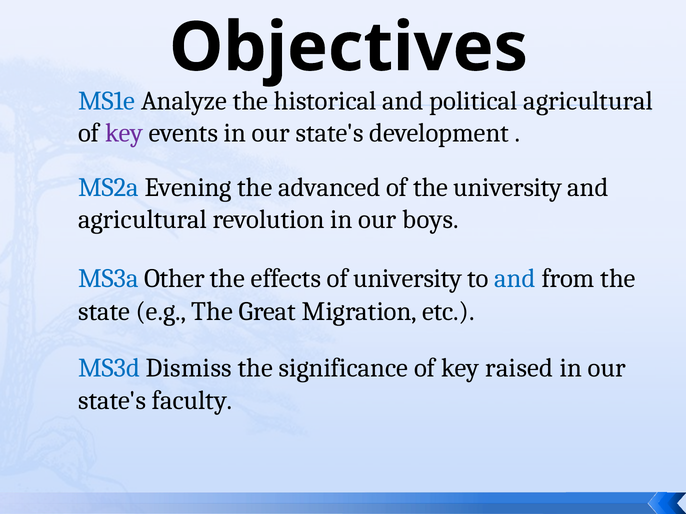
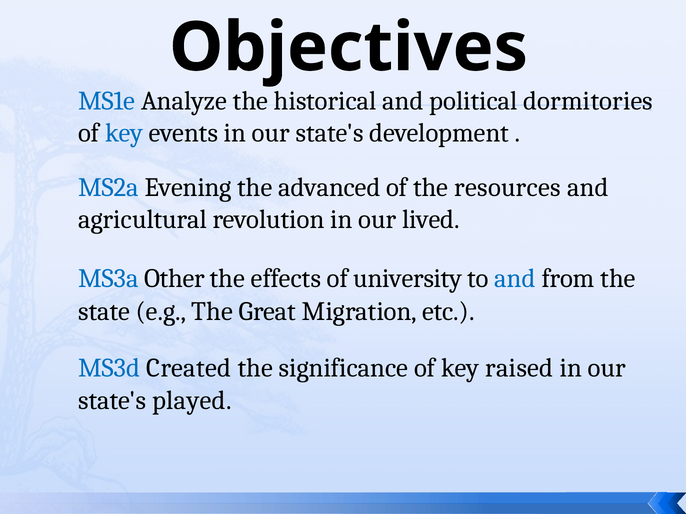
agricultural at (588, 101): agricultural -> dormitories
key at (124, 133) colour: purple -> blue
the university: university -> resources
boys: boys -> lived
Dismiss: Dismiss -> Created
faculty: faculty -> played
